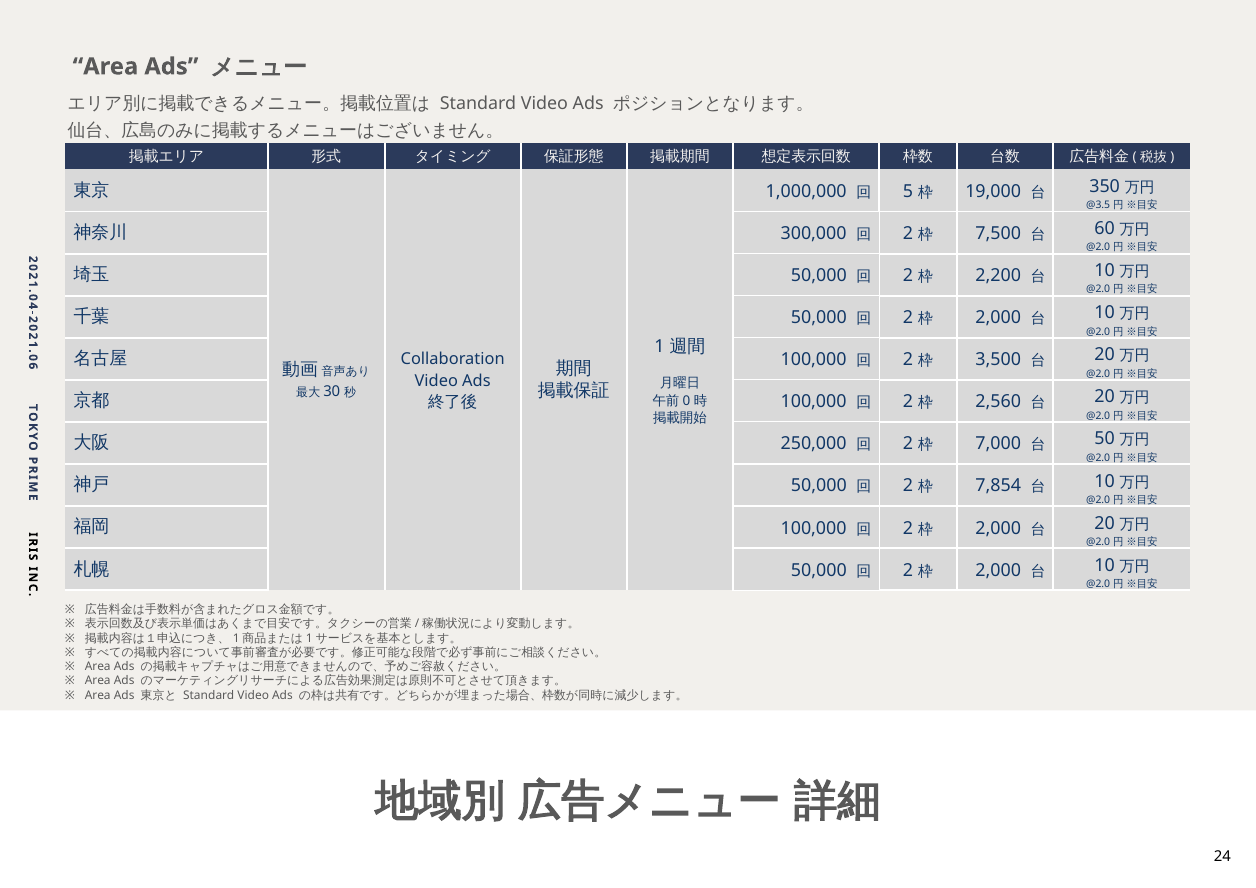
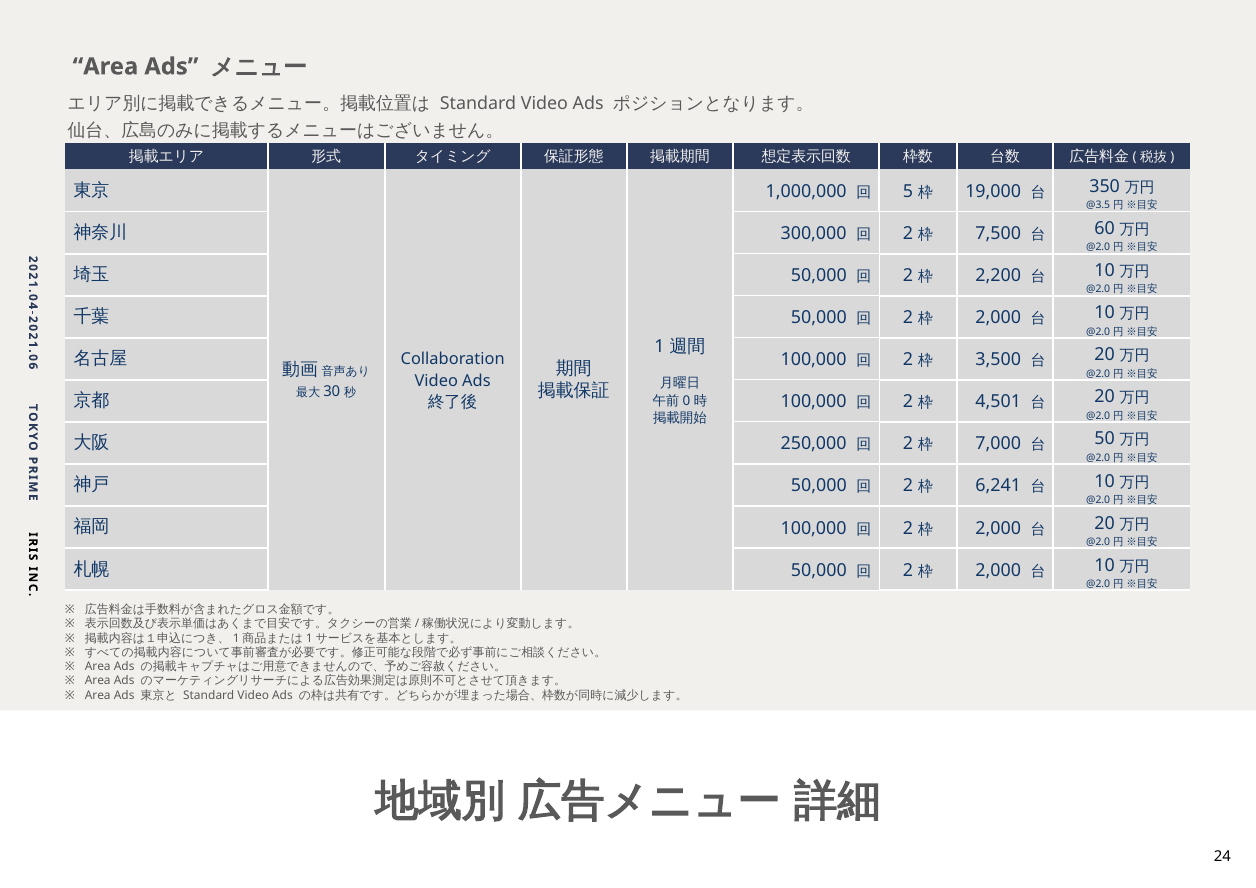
2,560: 2,560 -> 4,501
7,854: 7,854 -> 6,241
